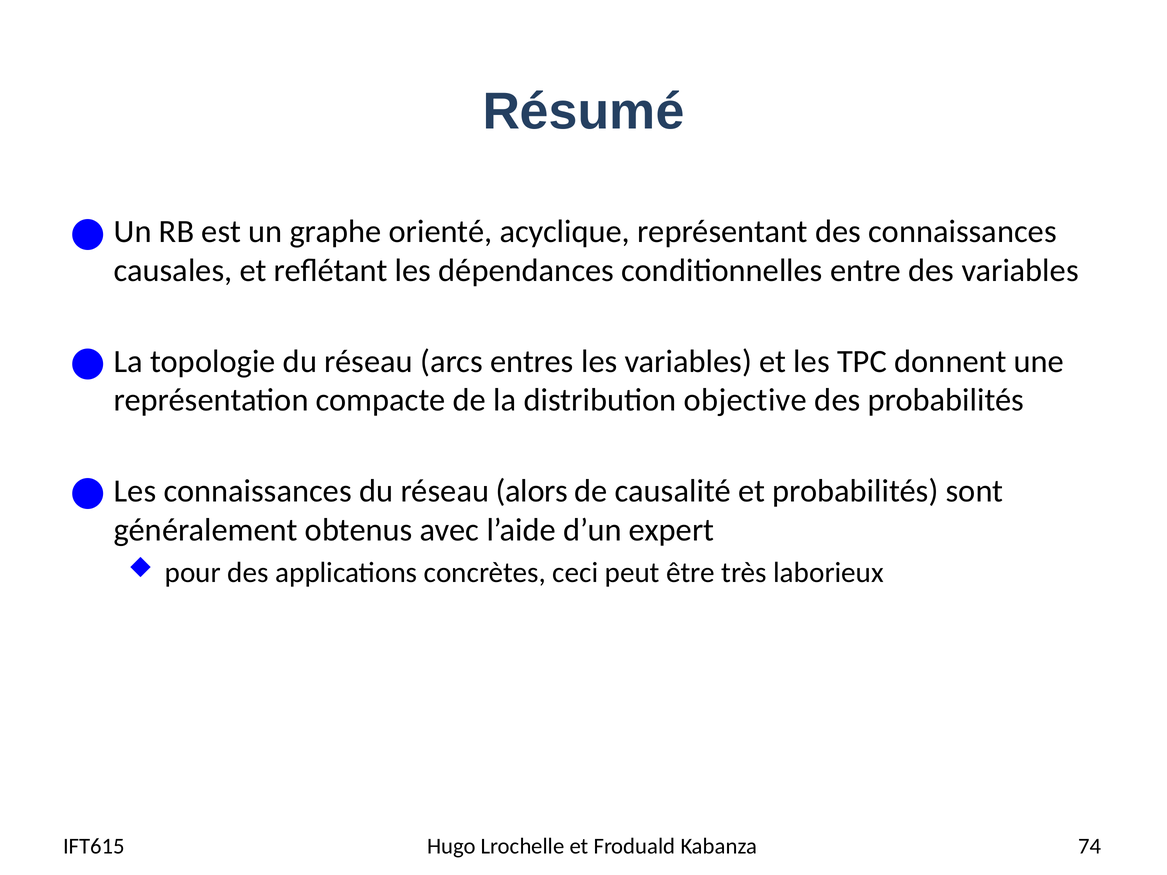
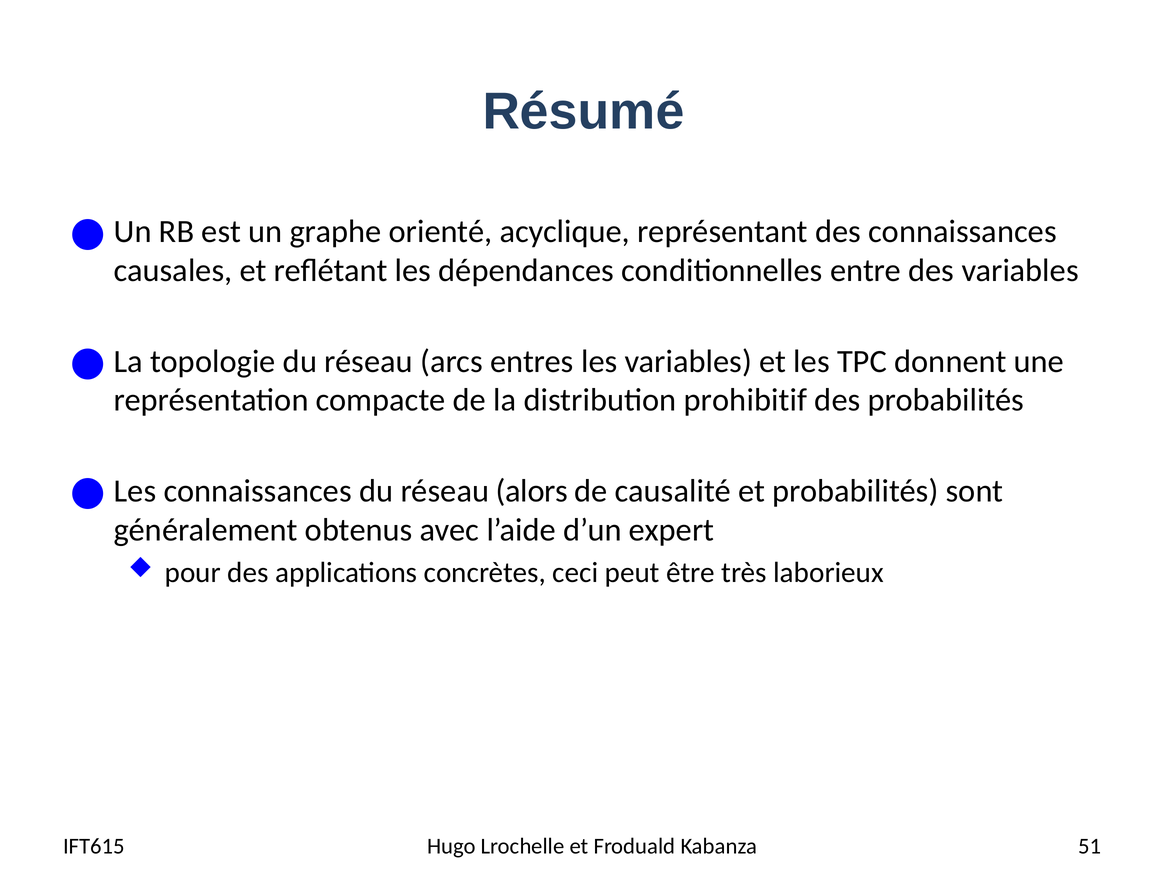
objective: objective -> prohibitif
74: 74 -> 51
